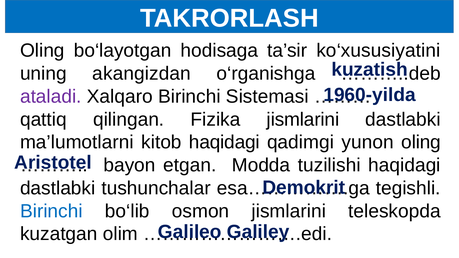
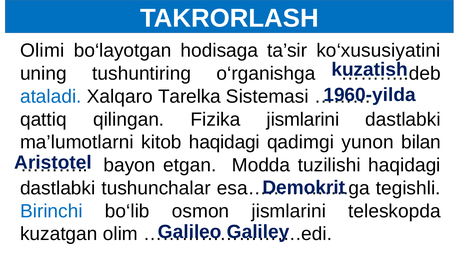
Oling at (42, 51): Oling -> Olimi
akangizdan: akangizdan -> tushuntiring
ataladi colour: purple -> blue
Xalqaro Birinchi: Birinchi -> Tarelka
yunon oling: oling -> bilan
